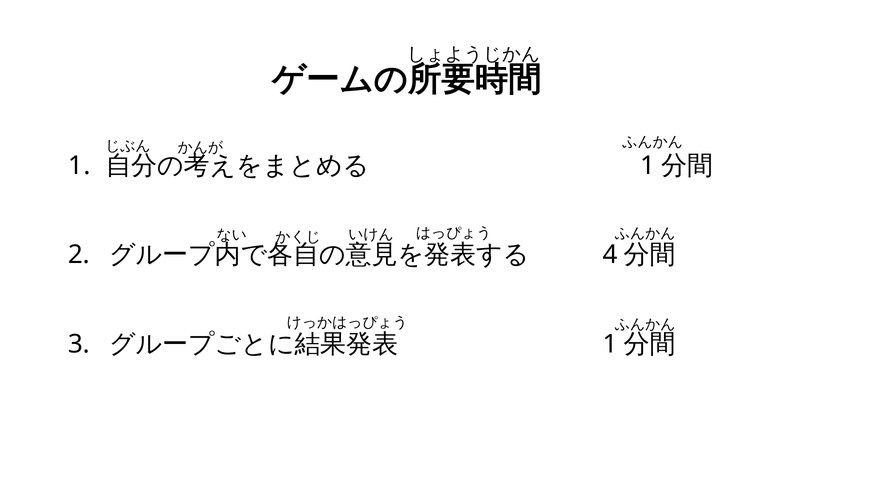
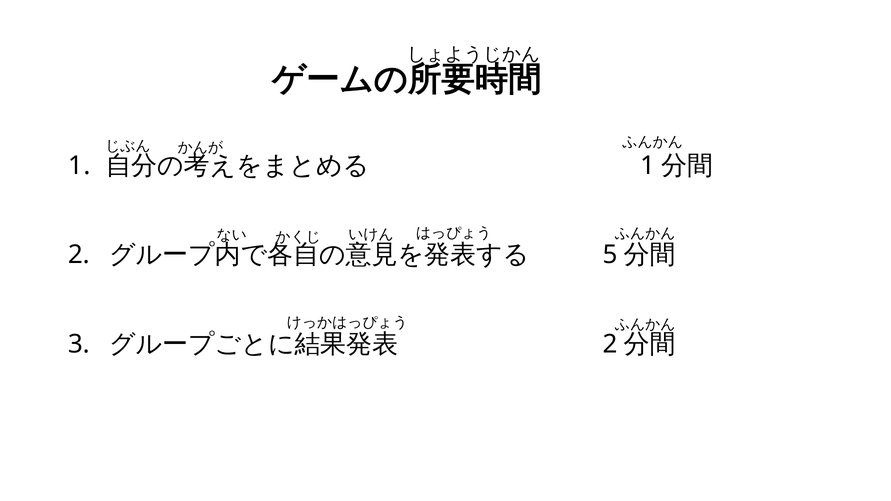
4: 4 -> 5
1 at (610, 344): 1 -> 2
